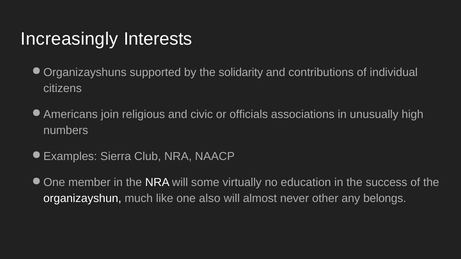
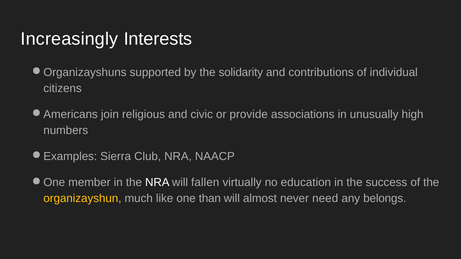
officials: officials -> provide
some: some -> fallen
organizayshun colour: white -> yellow
also: also -> than
other: other -> need
